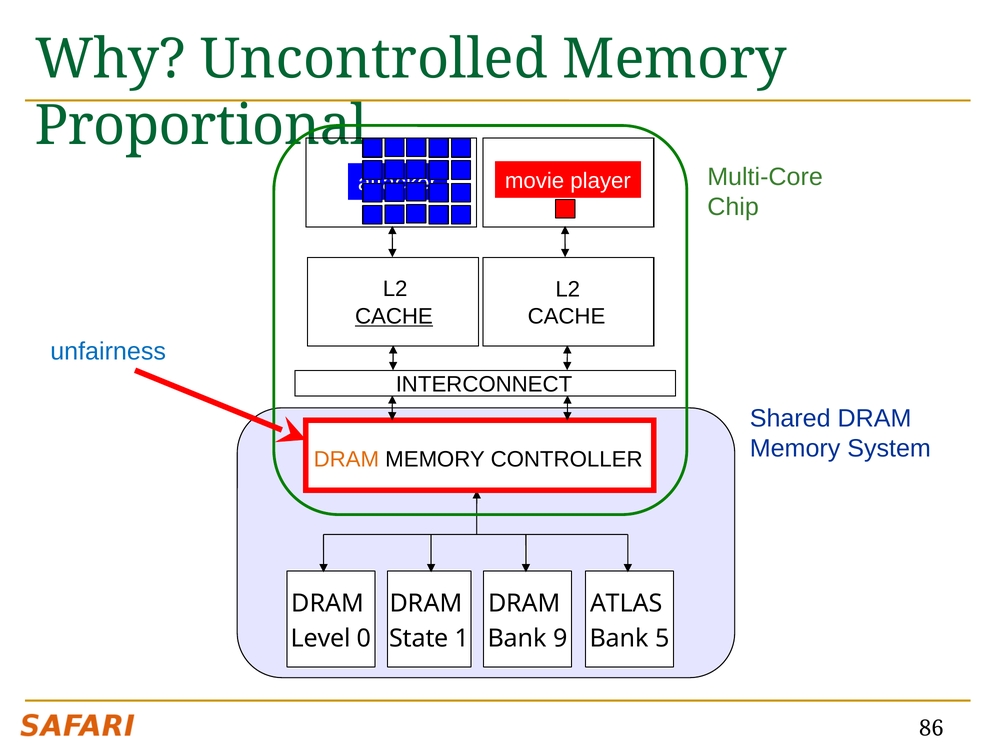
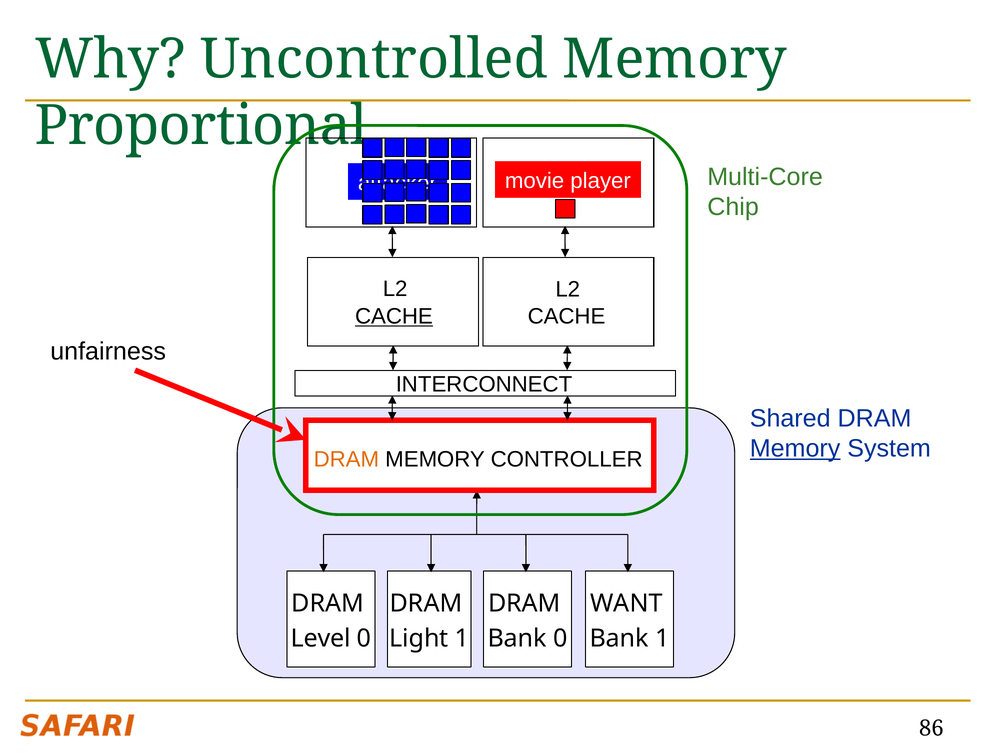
unfairness colour: blue -> black
Memory at (795, 449) underline: none -> present
ATLAS: ATLAS -> WANT
State: State -> Light
Bank 9: 9 -> 0
Bank 5: 5 -> 1
